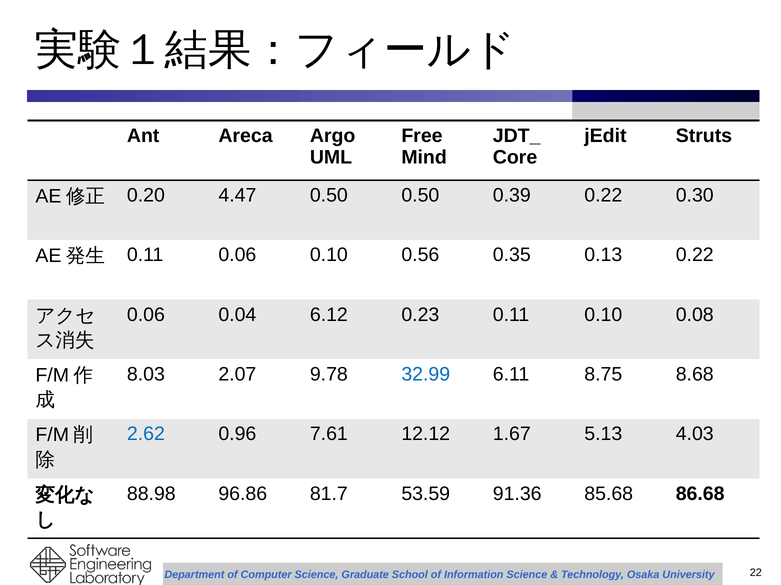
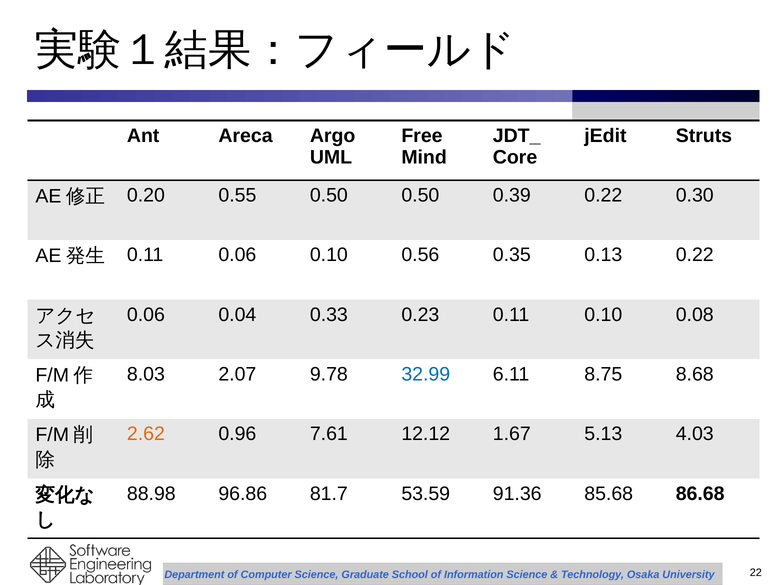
4.47: 4.47 -> 0.55
6.12: 6.12 -> 0.33
2.62 colour: blue -> orange
